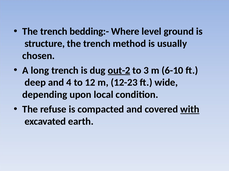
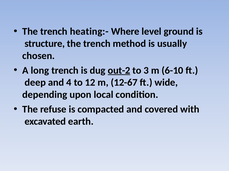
bedding:-: bedding:- -> heating:-
12-23: 12-23 -> 12-67
with underline: present -> none
